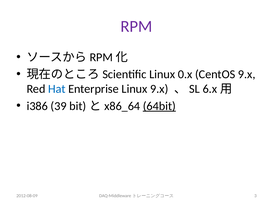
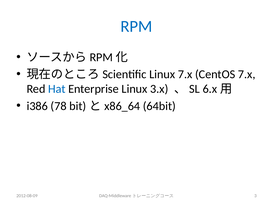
RPM colour: purple -> blue
Linux 0.x: 0.x -> 7.x
CentOS 9.x: 9.x -> 7.x
Linux 9.x: 9.x -> 3.x
39: 39 -> 78
64bit underline: present -> none
